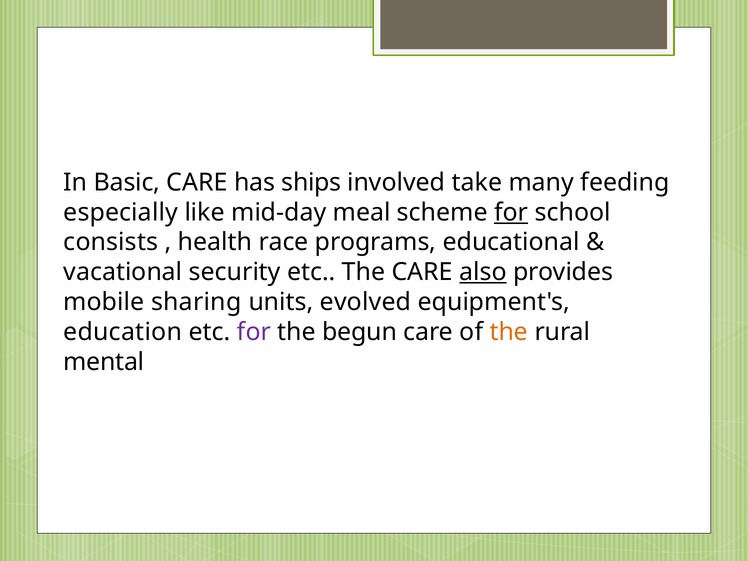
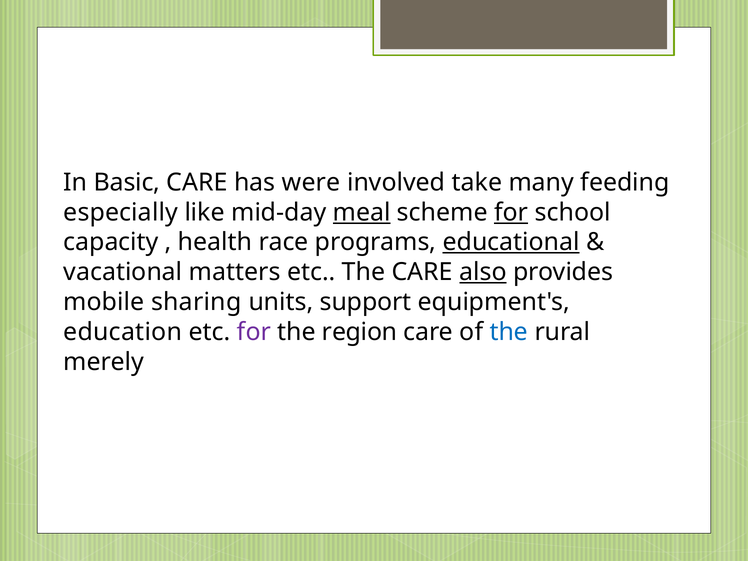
ships: ships -> were
meal underline: none -> present
consists: consists -> capacity
educational underline: none -> present
security: security -> matters
evolved: evolved -> support
begun: begun -> region
the at (509, 332) colour: orange -> blue
mental: mental -> merely
